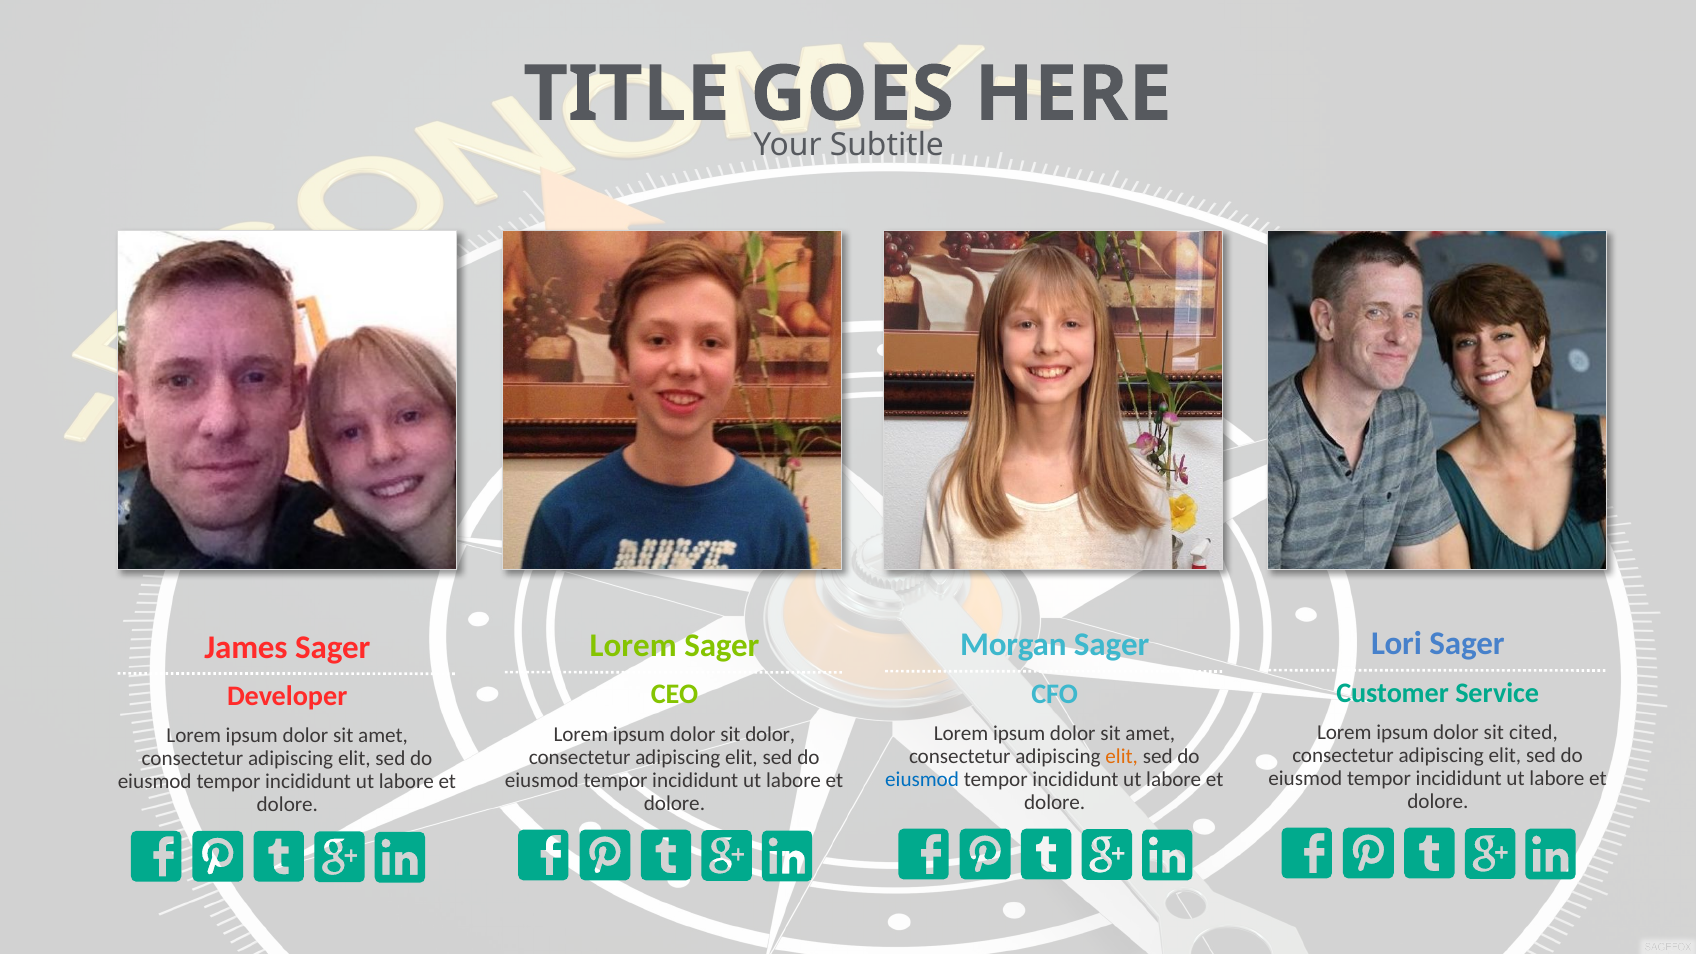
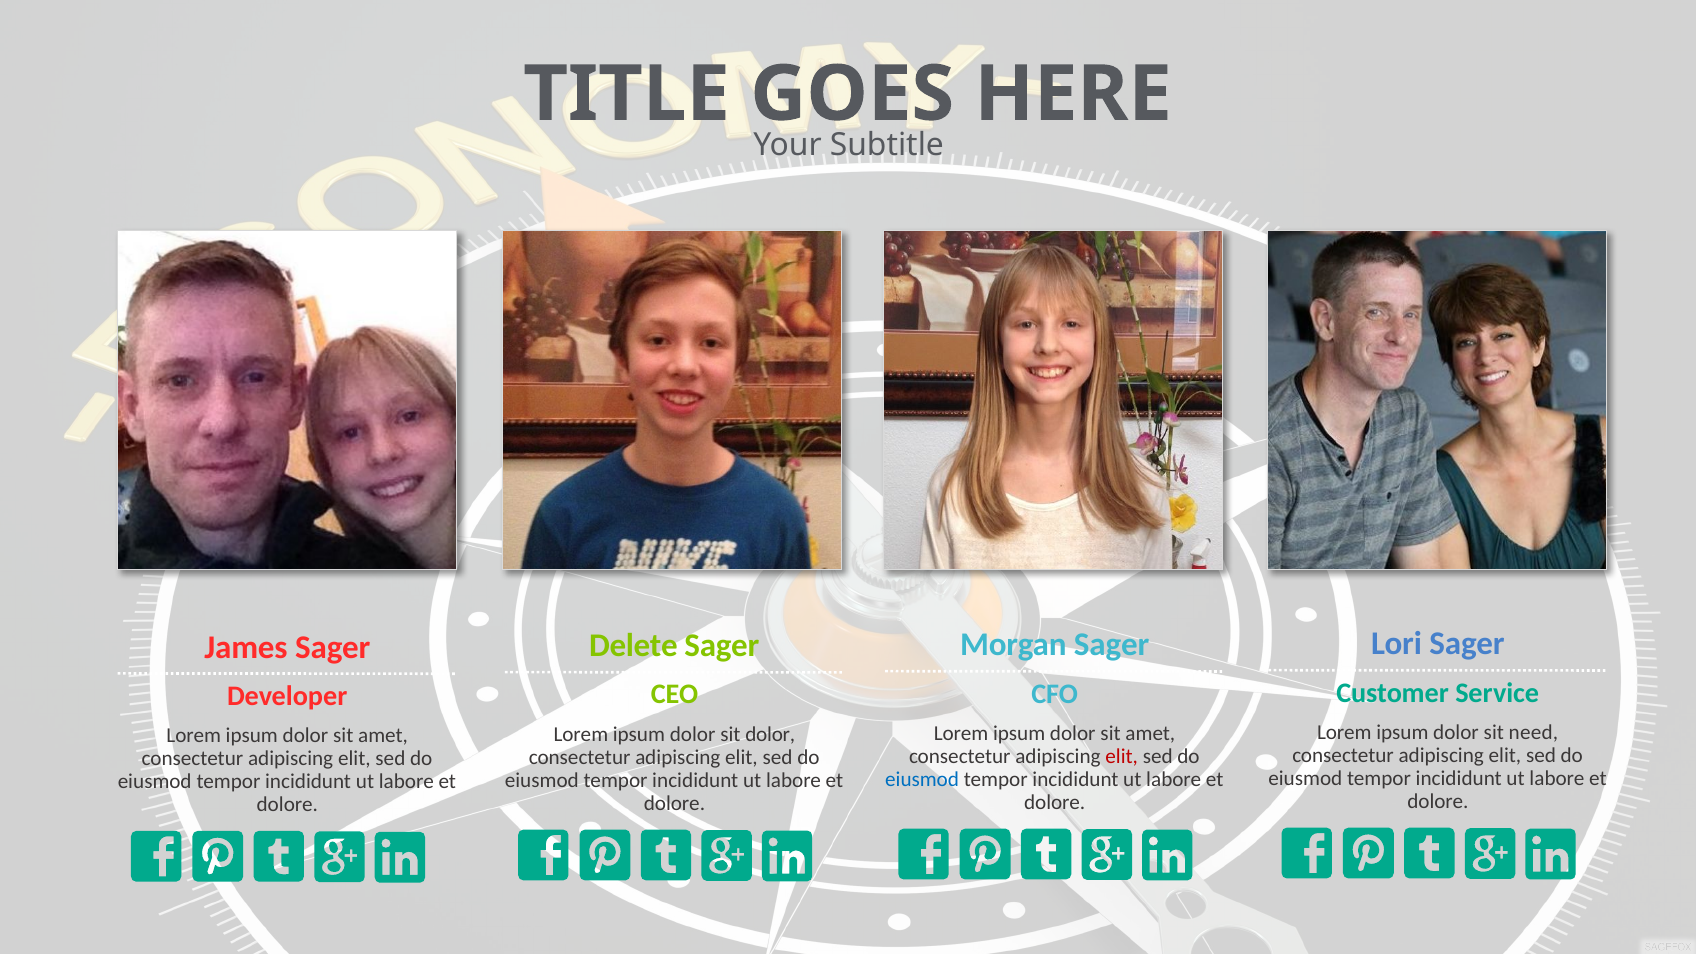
Lorem at (633, 646): Lorem -> Delete
cited: cited -> need
elit at (1122, 756) colour: orange -> red
